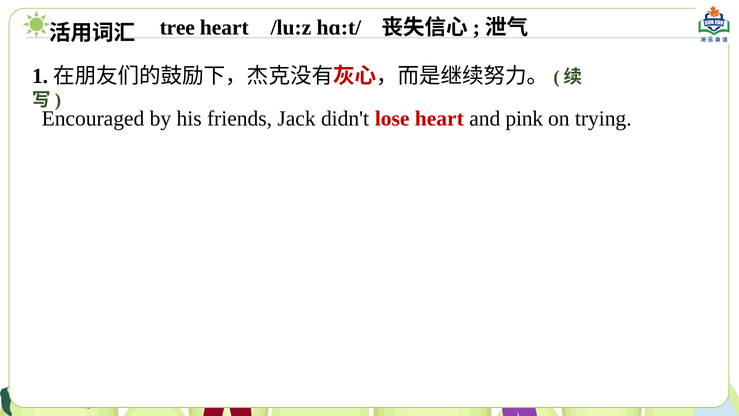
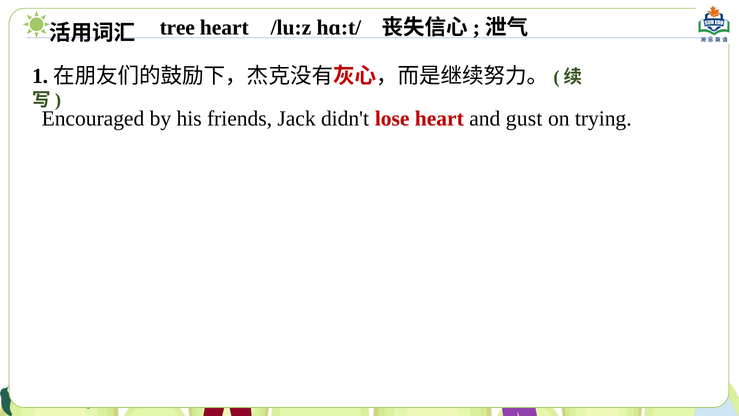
pink: pink -> gust
